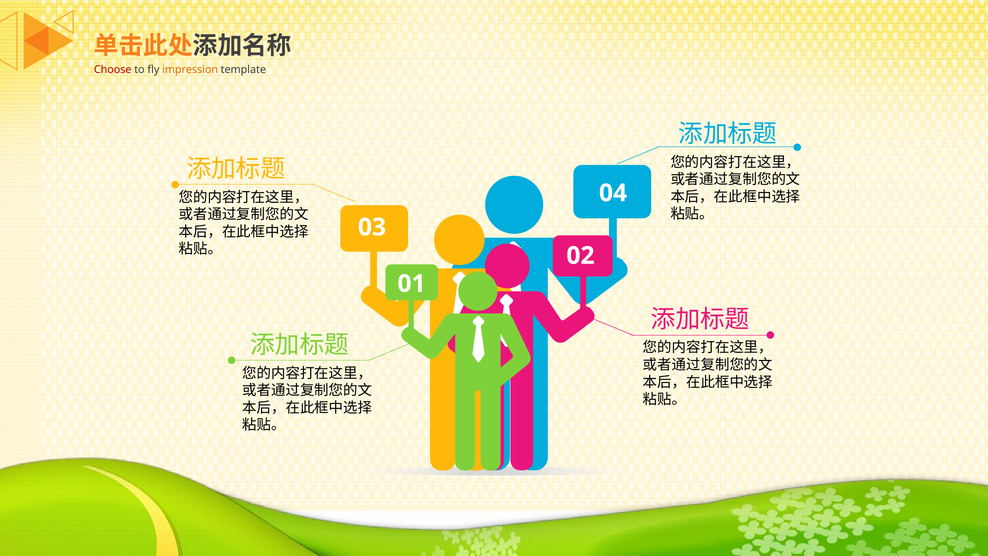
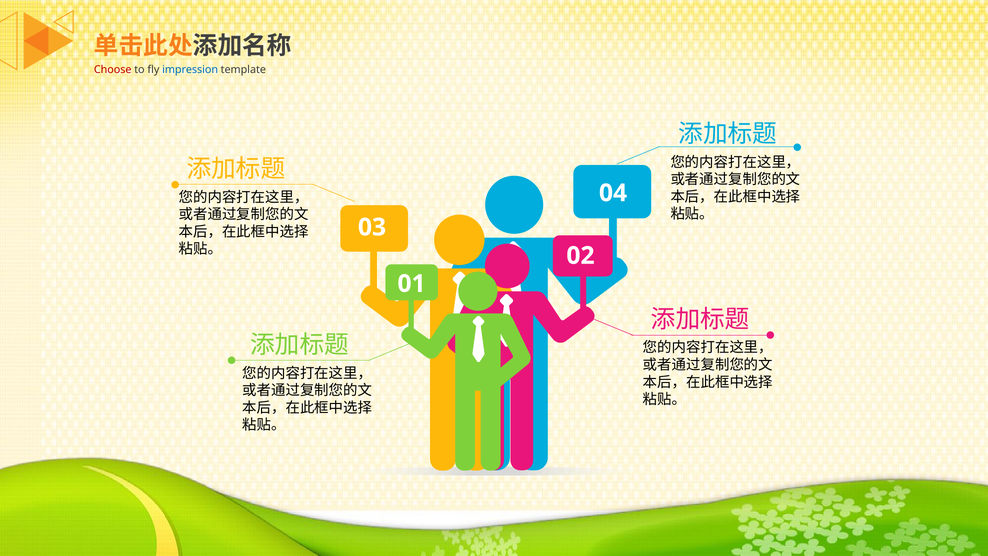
impression colour: orange -> blue
